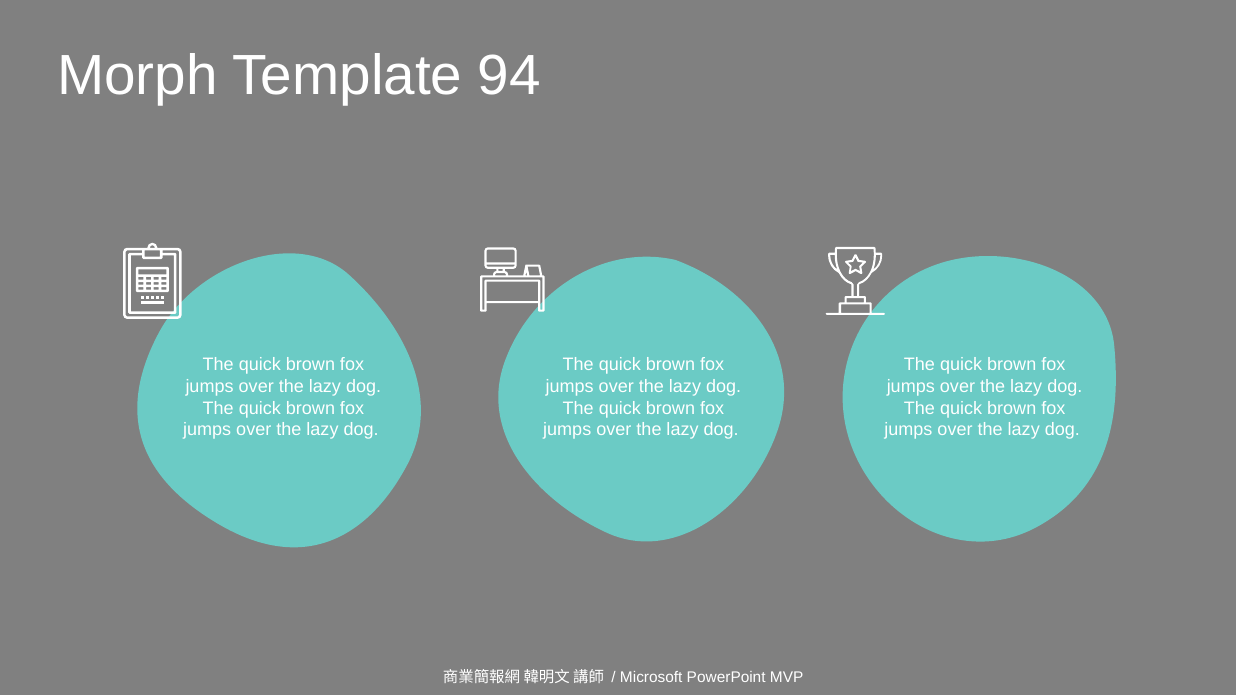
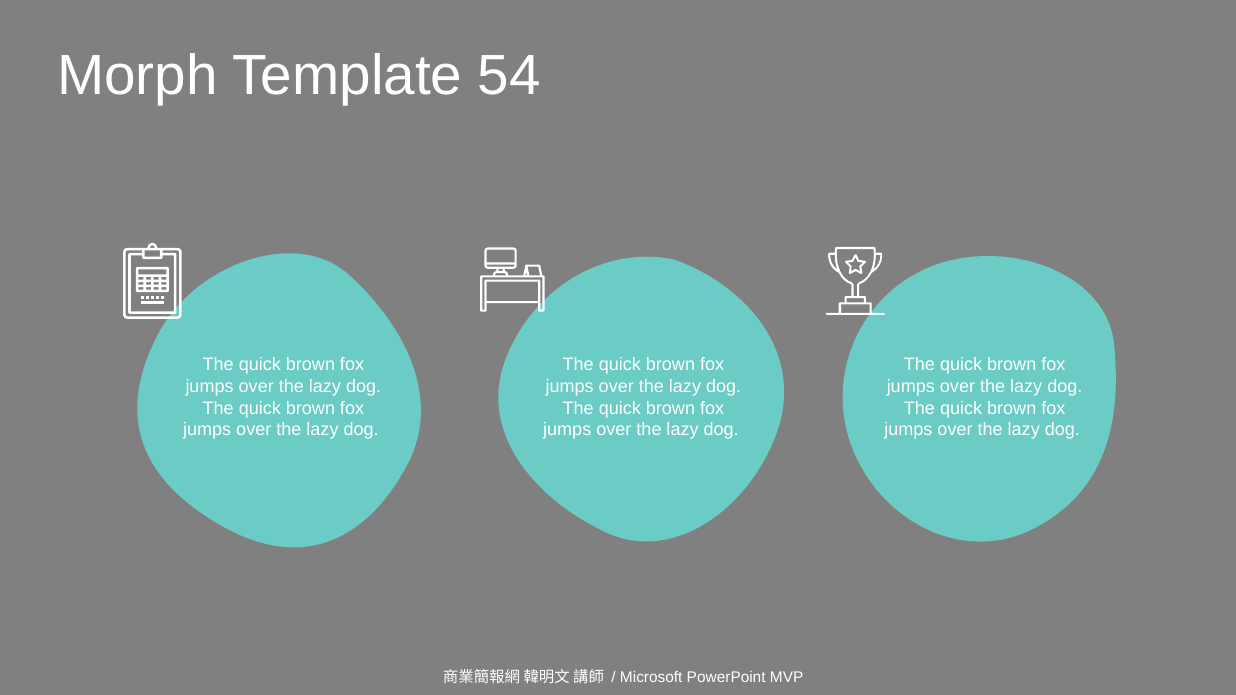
94: 94 -> 54
